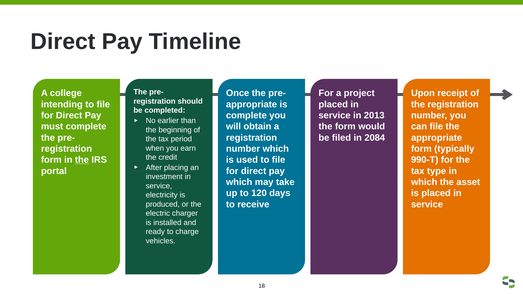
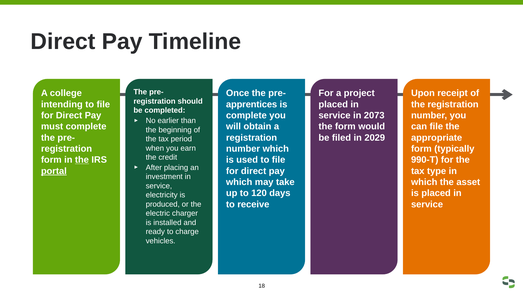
appropriate at (252, 104): appropriate -> apprentices
2013: 2013 -> 2073
2084: 2084 -> 2029
portal underline: none -> present
